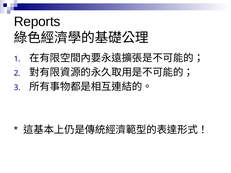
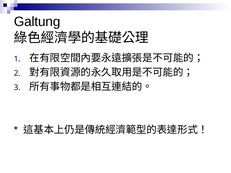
Reports: Reports -> Galtung
